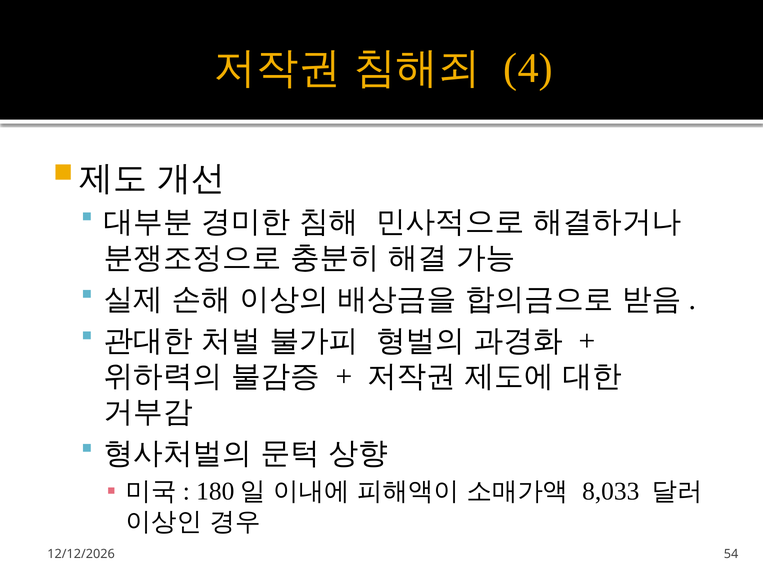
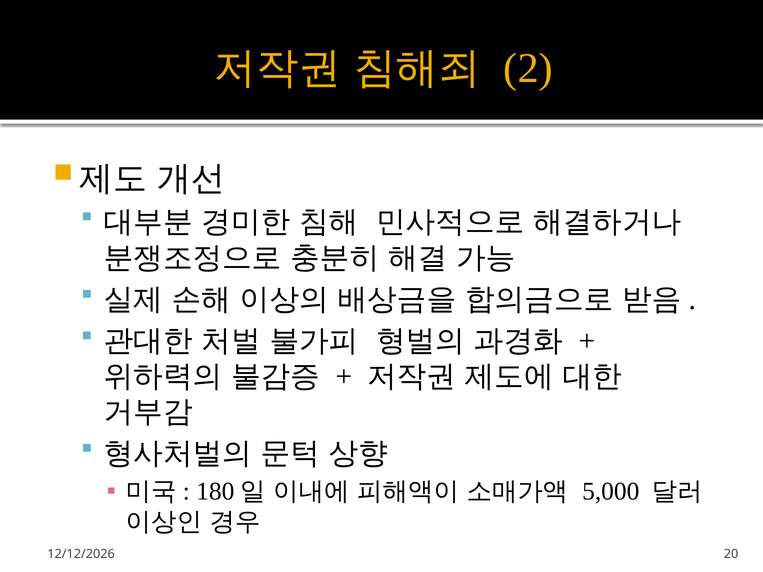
4: 4 -> 2
8,033: 8,033 -> 5,000
54: 54 -> 20
